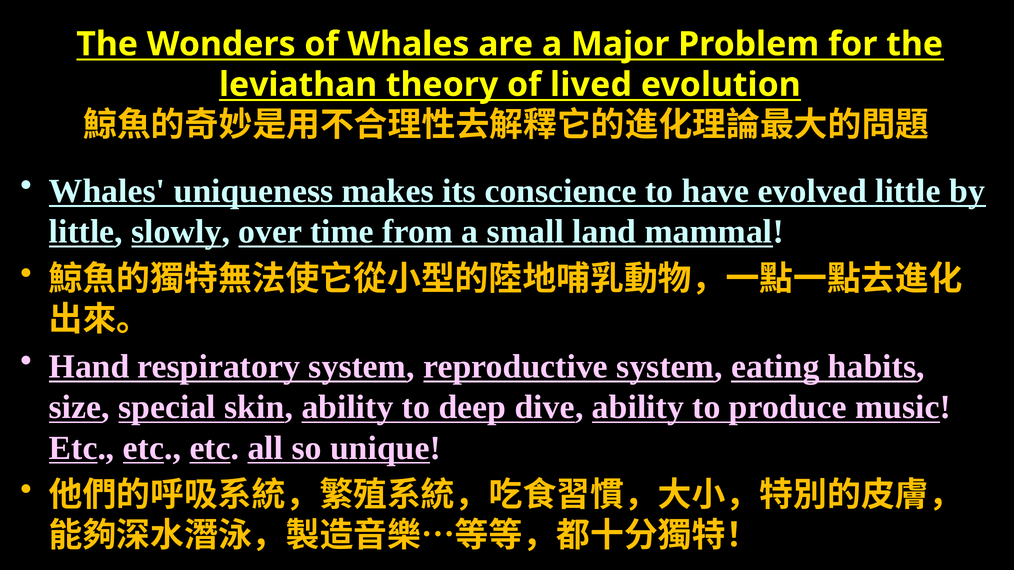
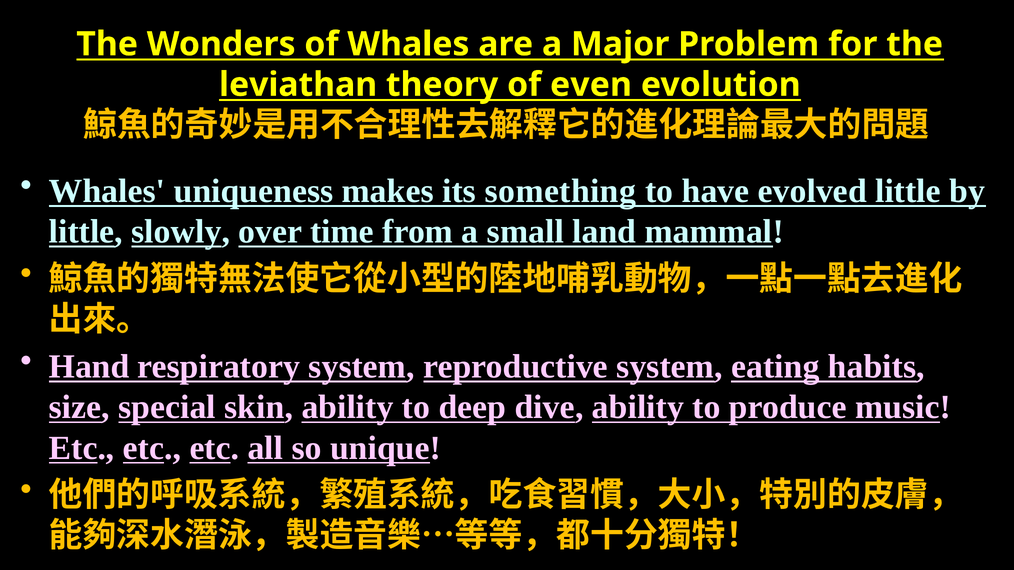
lived: lived -> even
conscience: conscience -> something
